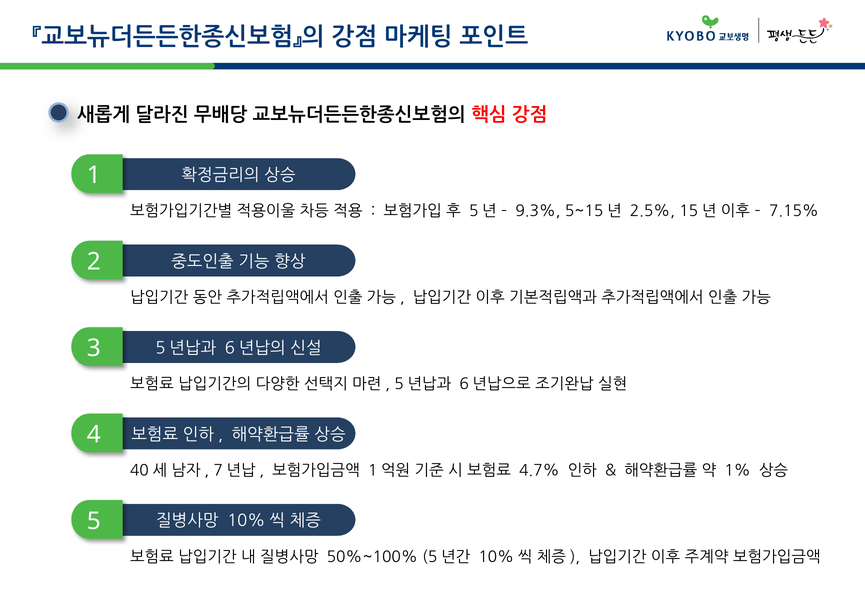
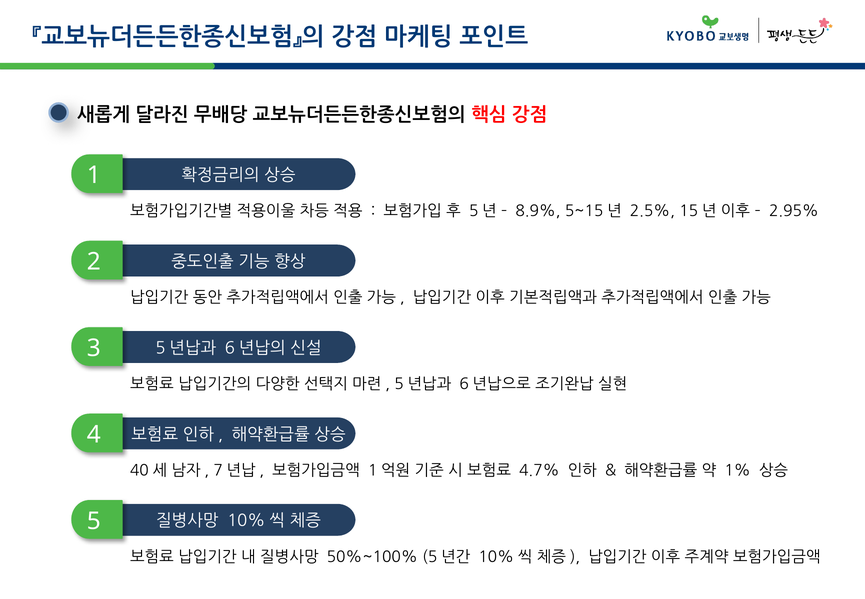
9.3%: 9.3% -> 8.9%
7.15%: 7.15% -> 2.95%
